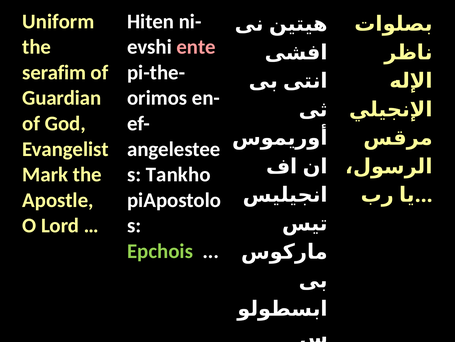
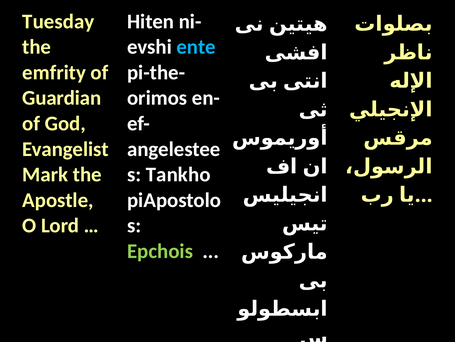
Uniform: Uniform -> Tuesday
ente colour: pink -> light blue
serafim: serafim -> emfrity
